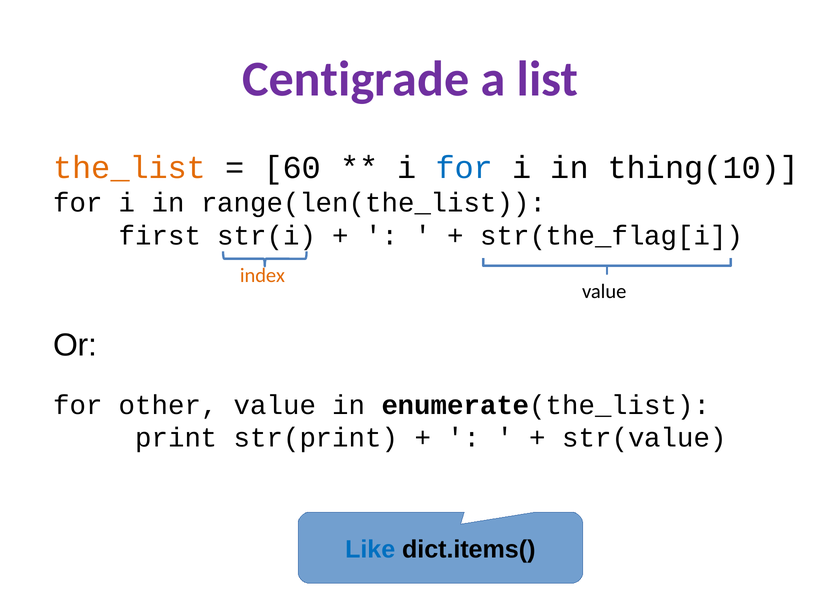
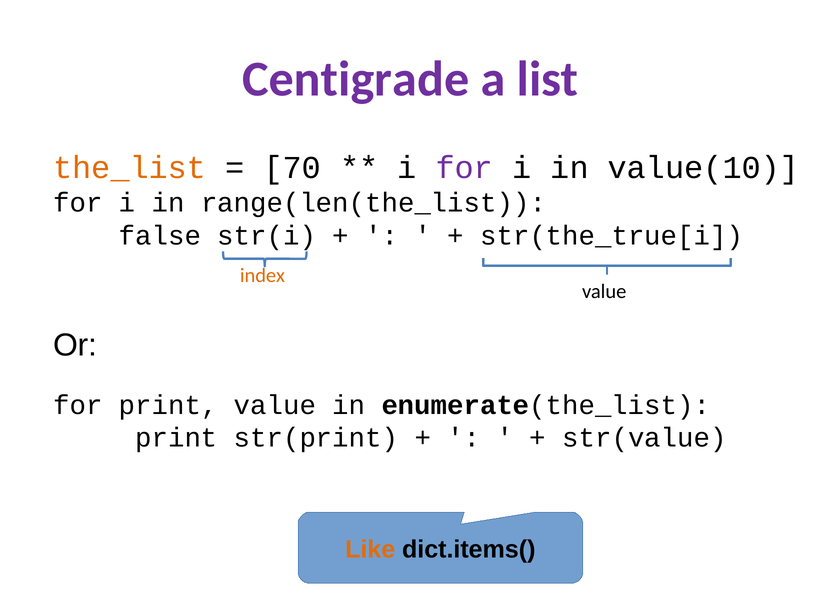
60: 60 -> 70
for at (464, 168) colour: blue -> purple
thing(10: thing(10 -> value(10
first: first -> false
str(the_flag[i: str(the_flag[i -> str(the_true[i
for other: other -> print
Like colour: blue -> orange
